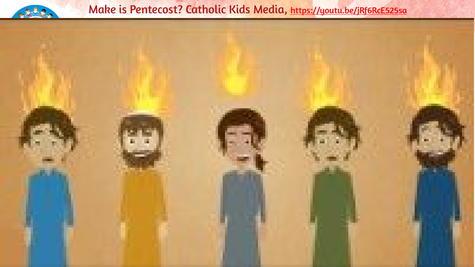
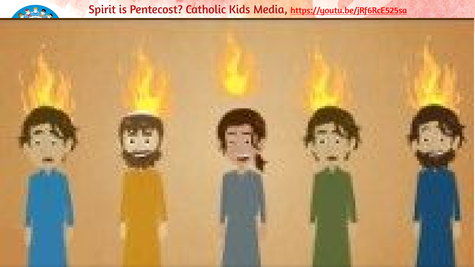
Make: Make -> Spirit
